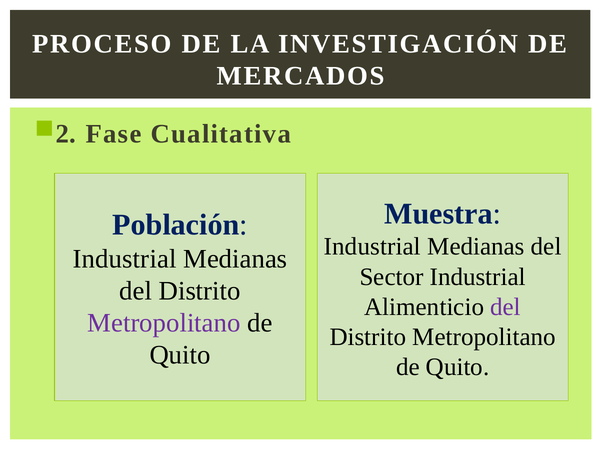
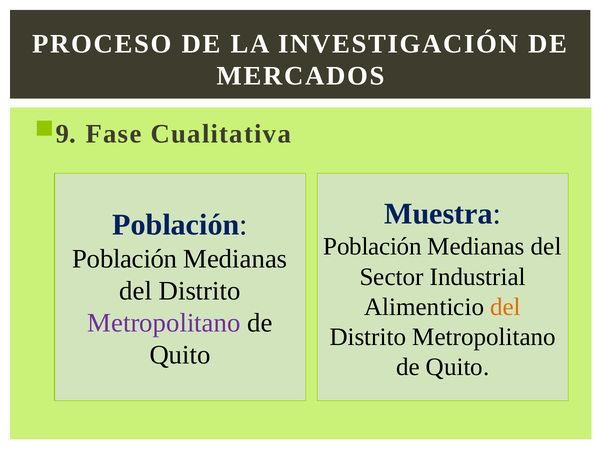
2: 2 -> 9
Industrial at (372, 247): Industrial -> Población
Industrial at (125, 259): Industrial -> Población
del at (506, 307) colour: purple -> orange
